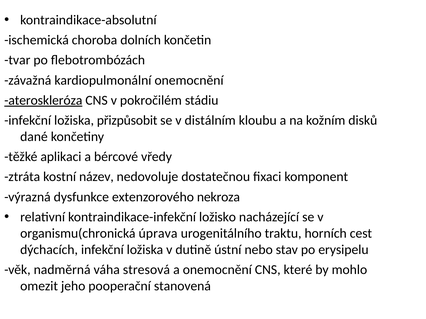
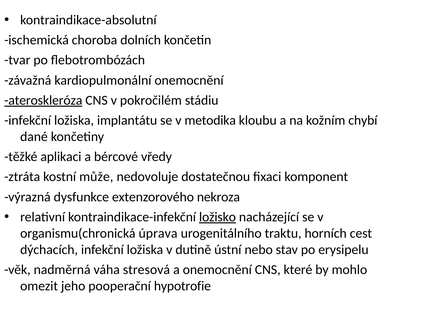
přizpůsobit: přizpůsobit -> implantátu
distálním: distálním -> metodika
disků: disků -> chybí
název: název -> může
ložisko underline: none -> present
stanovená: stanovená -> hypotrofie
